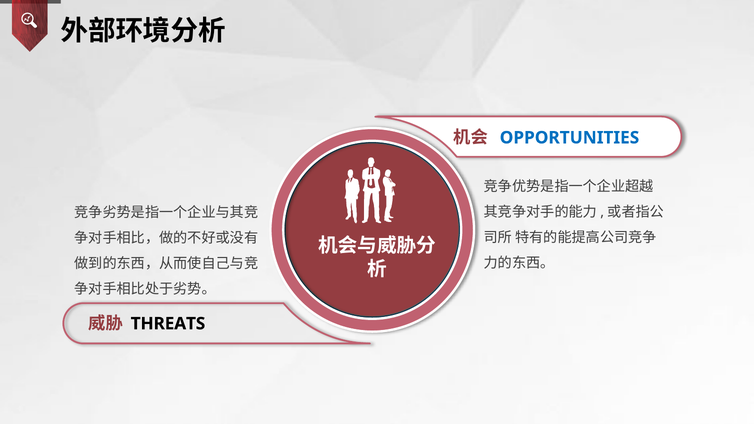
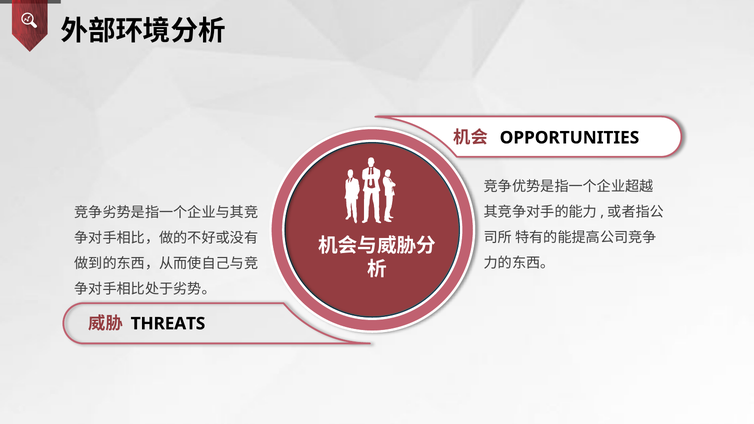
OPPORTUNITIES colour: blue -> black
